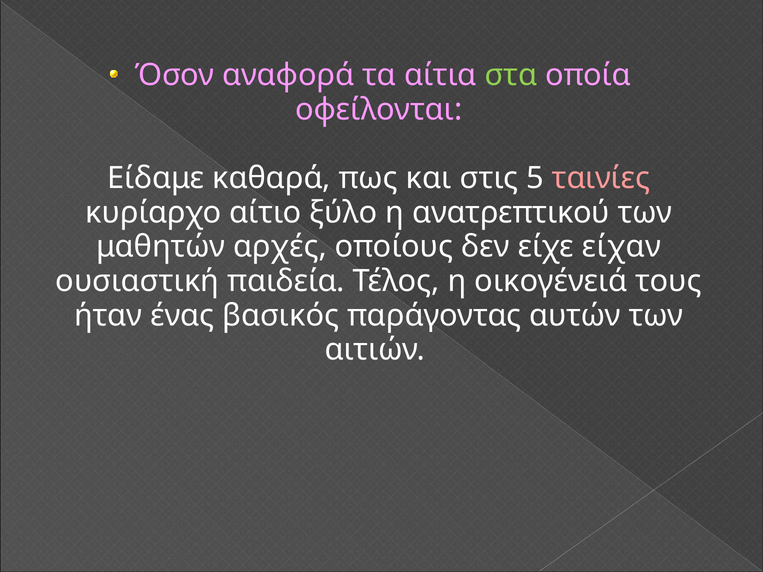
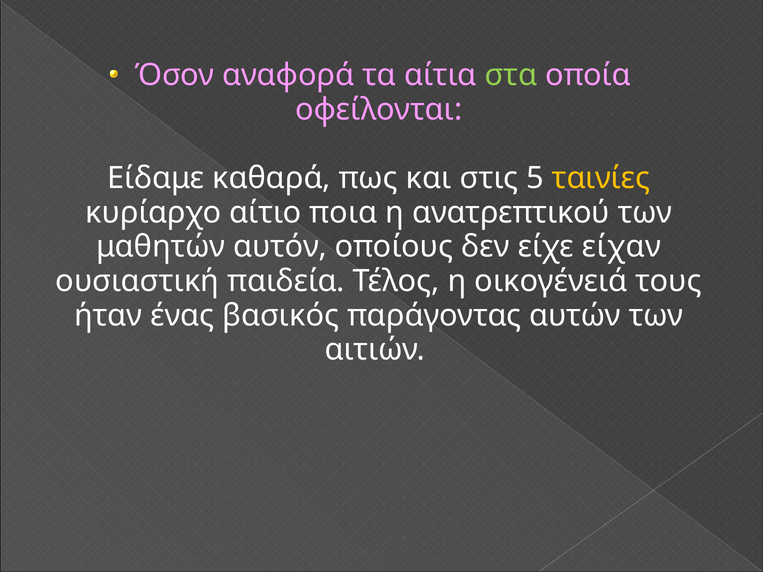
ταινίες colour: pink -> yellow
ξύλο: ξύλο -> ποια
αρχές: αρχές -> αυτόν
